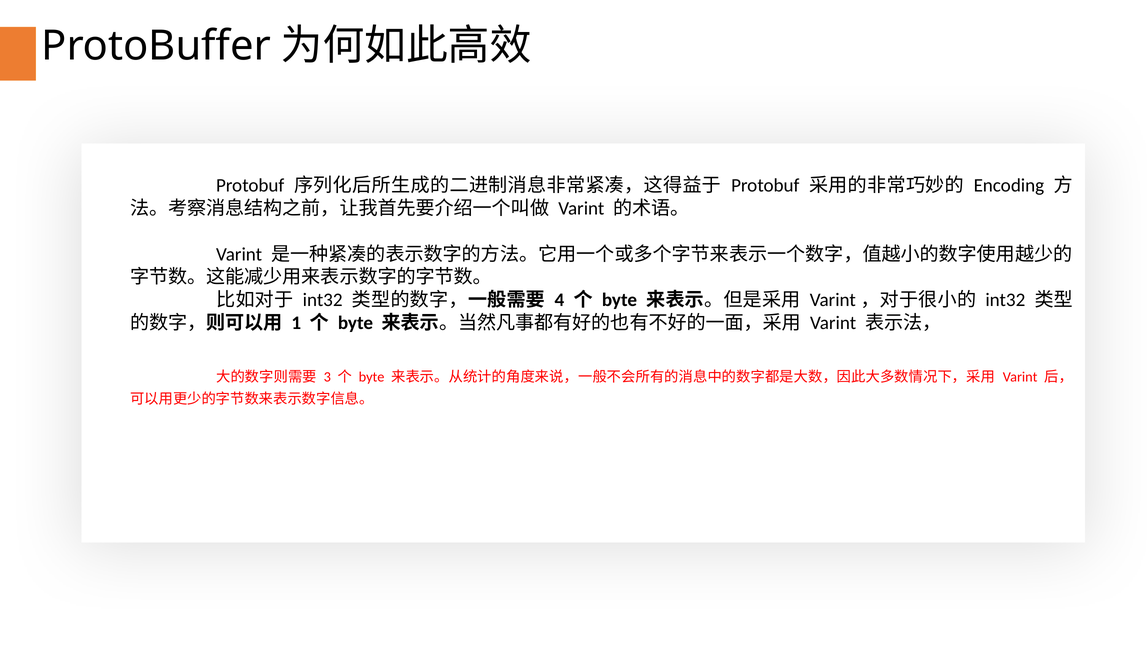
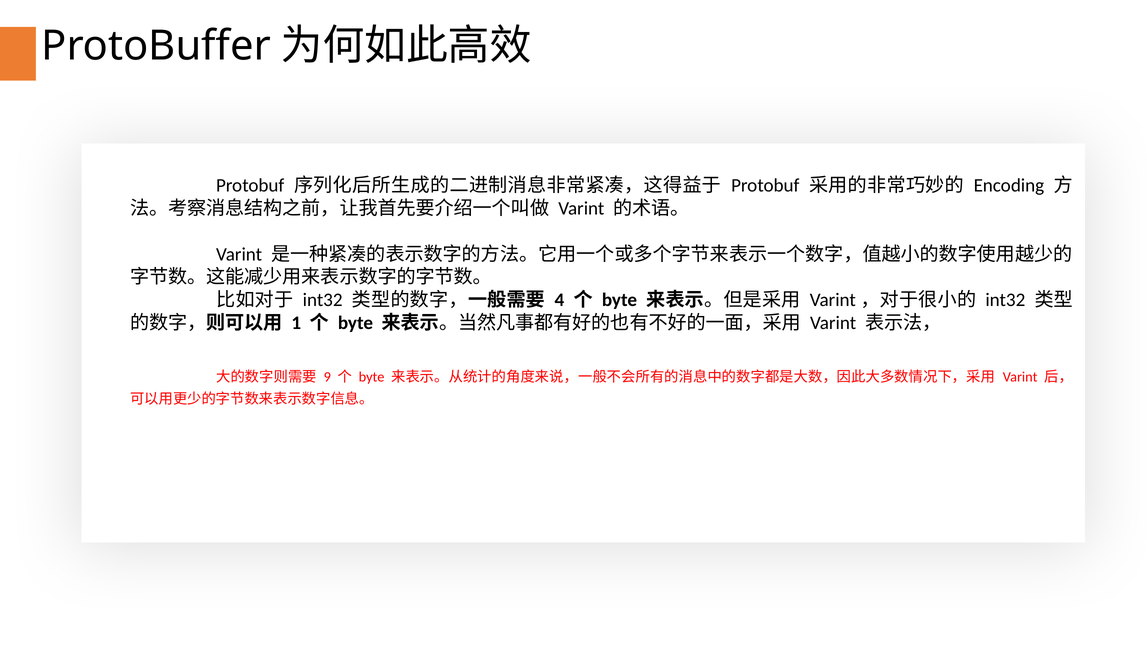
3: 3 -> 9
